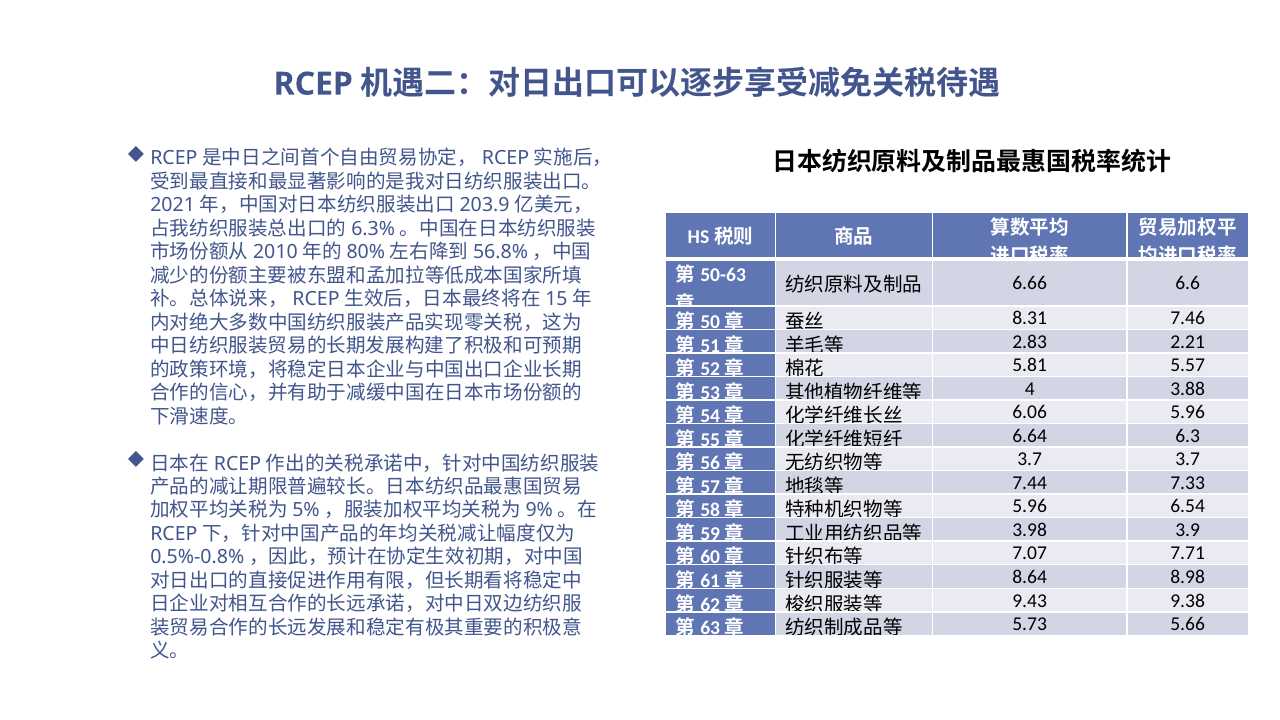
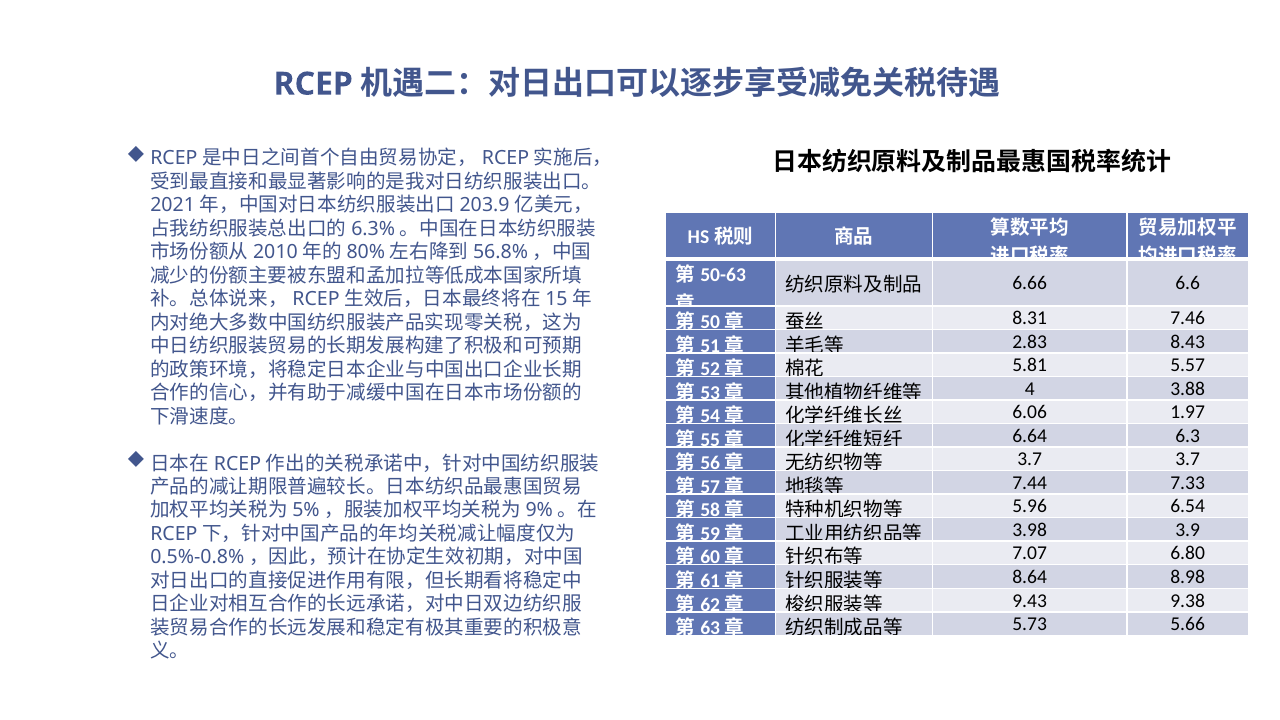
2.21: 2.21 -> 8.43
6.06 5.96: 5.96 -> 1.97
7.71: 7.71 -> 6.80
